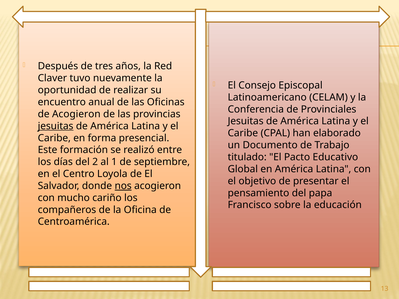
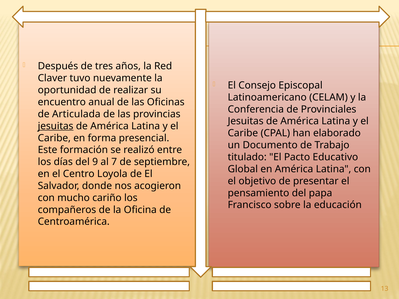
de Acogieron: Acogieron -> Articulada
2: 2 -> 9
1: 1 -> 7
nos underline: present -> none
